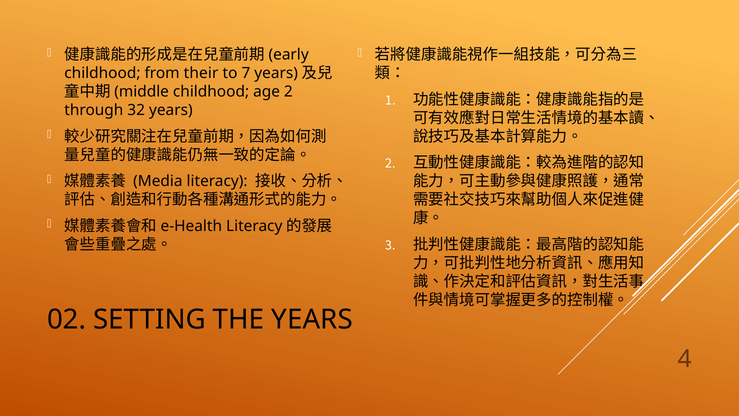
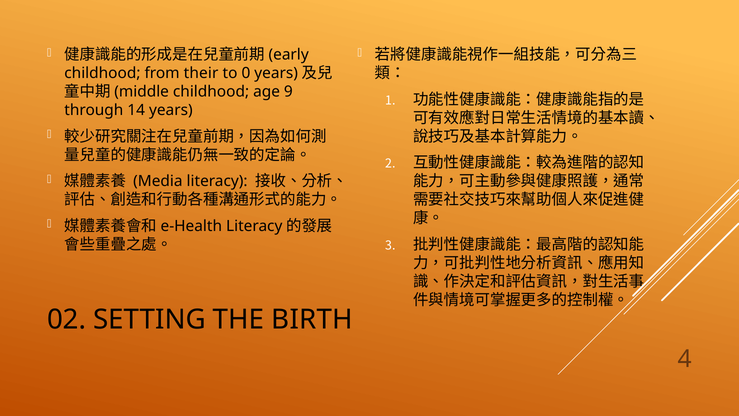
7: 7 -> 0
age 2: 2 -> 9
32: 32 -> 14
THE YEARS: YEARS -> BIRTH
